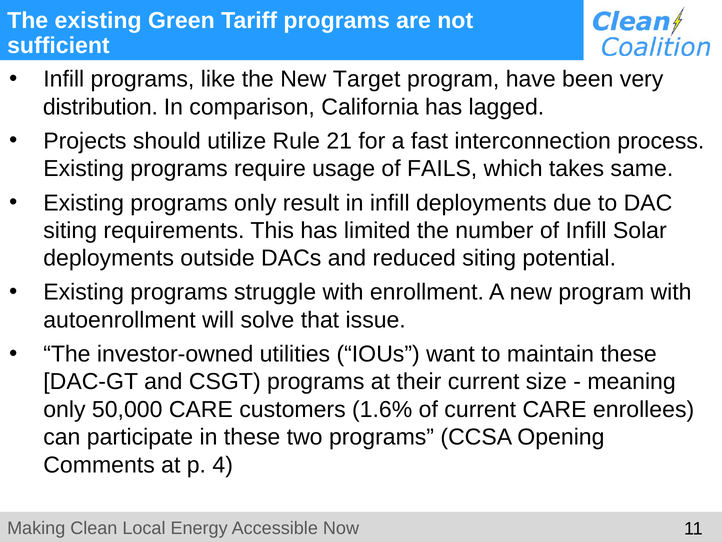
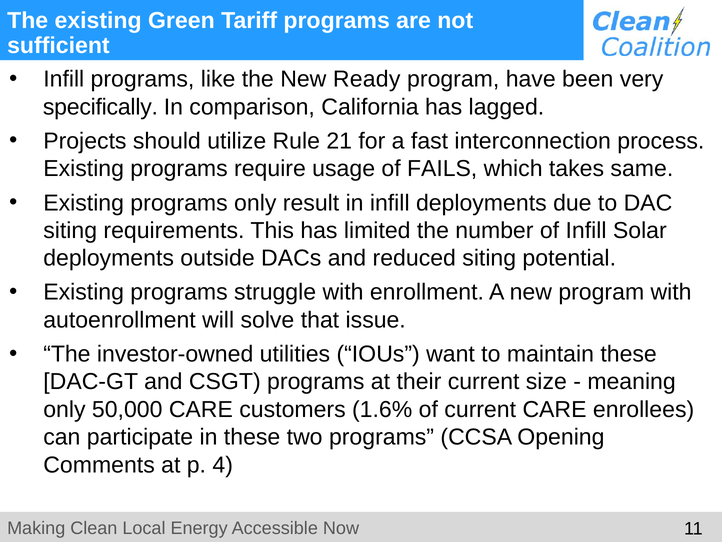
Target: Target -> Ready
distribution: distribution -> specifically
